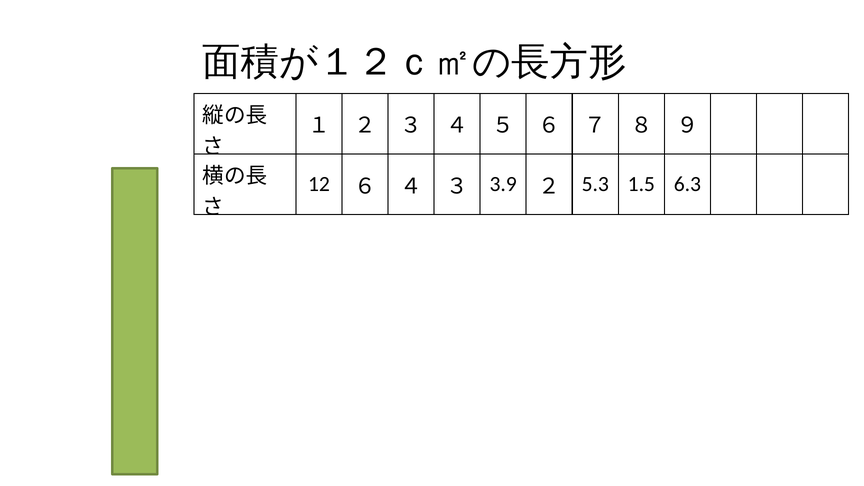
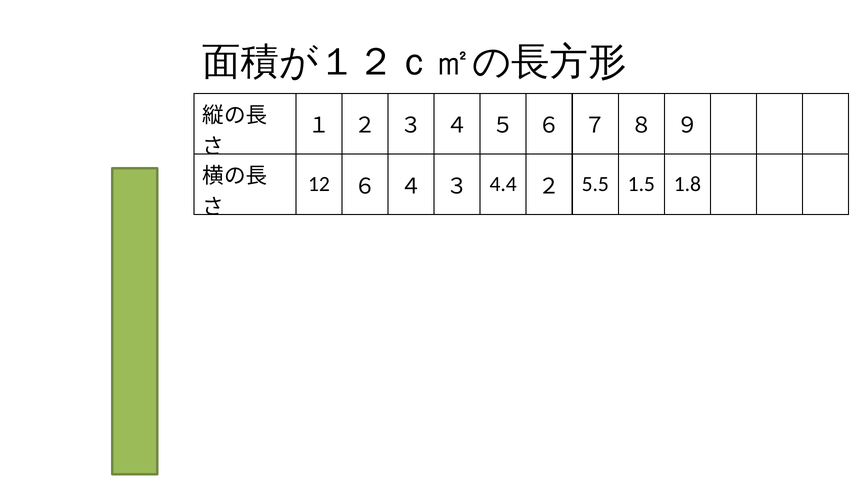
3.9: 3.9 -> 4.4
5.3: 5.3 -> 5.5
6.3: 6.3 -> 1.8
